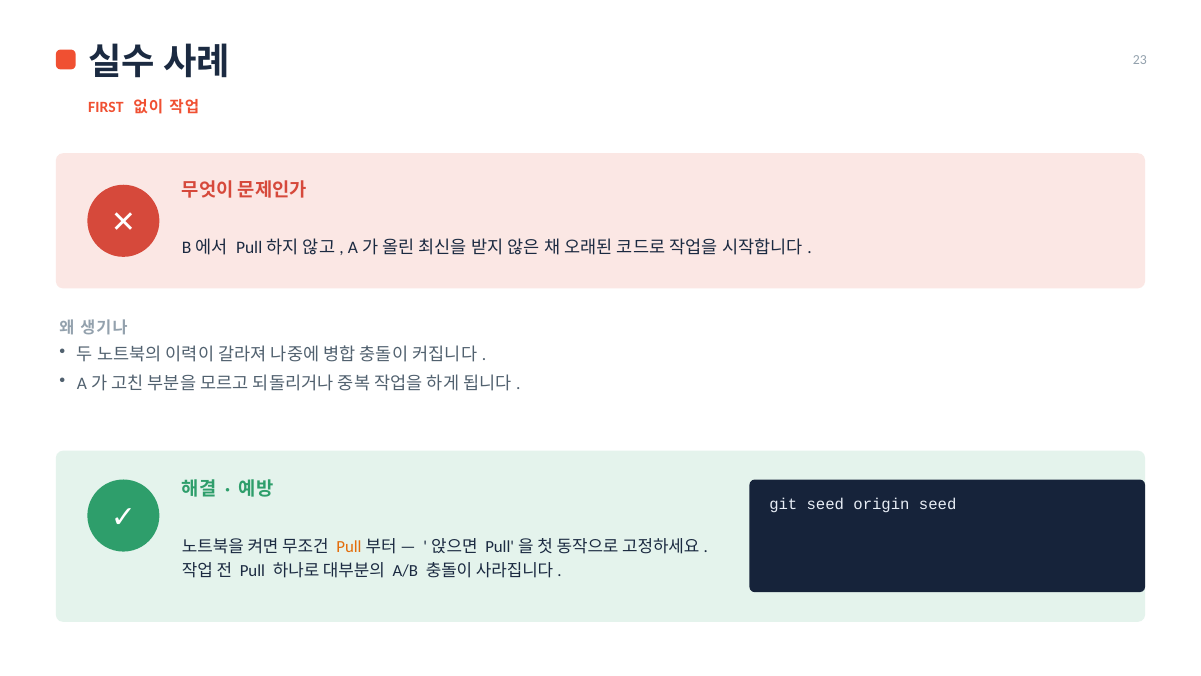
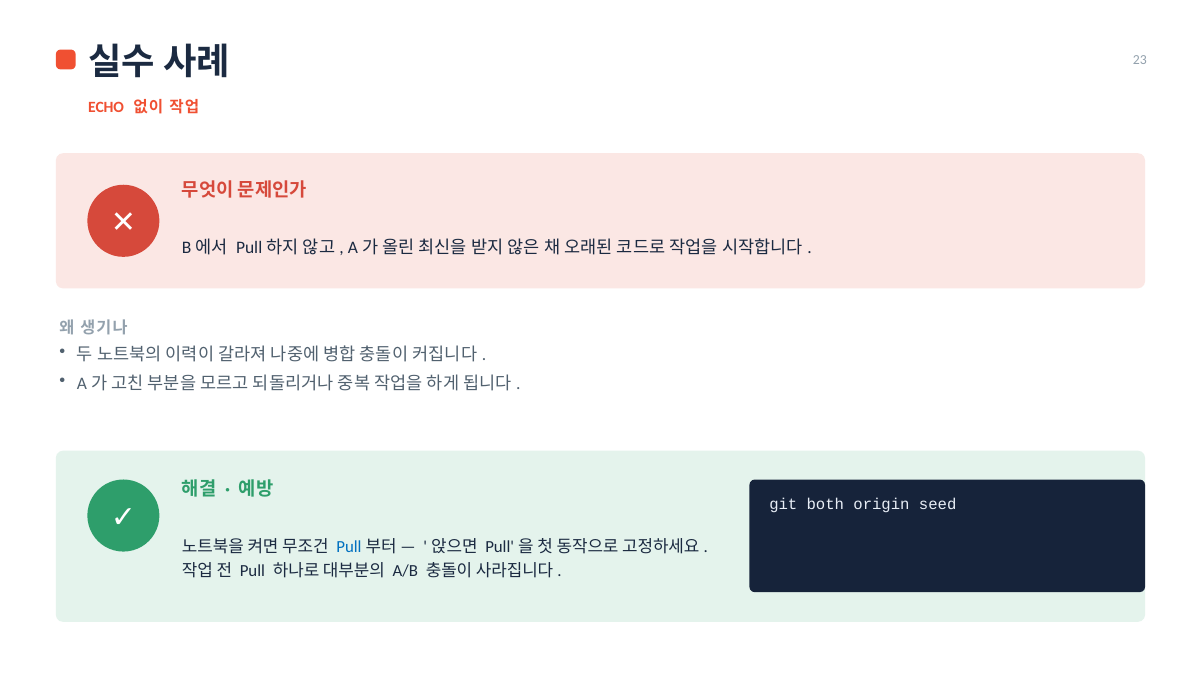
FIRST: FIRST -> ECHO
git seed: seed -> both
Pull at (349, 547) colour: orange -> blue
